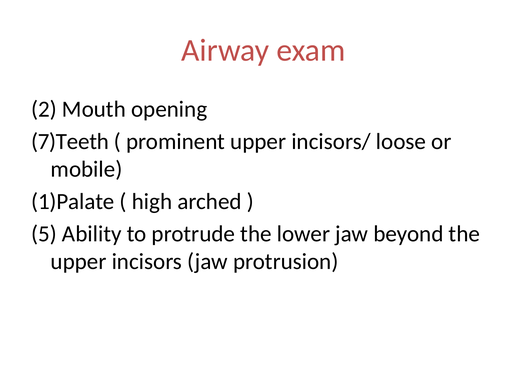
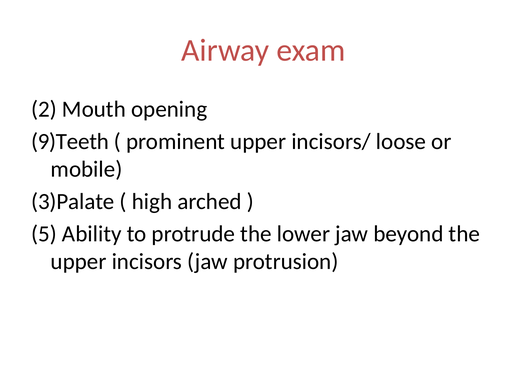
7)Teeth: 7)Teeth -> 9)Teeth
1)Palate: 1)Palate -> 3)Palate
